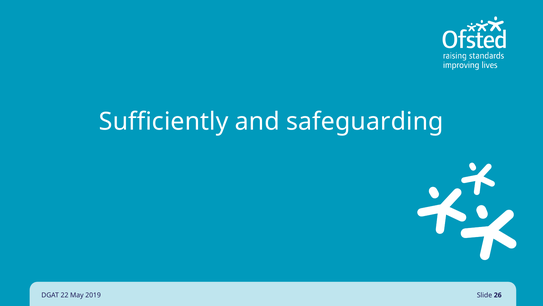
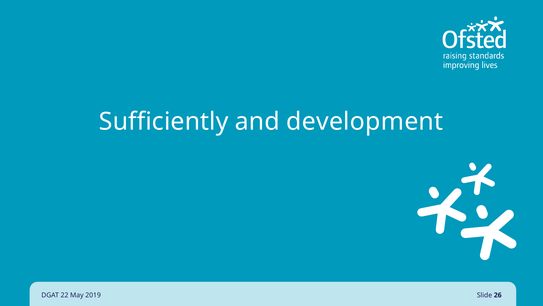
safeguarding: safeguarding -> development
